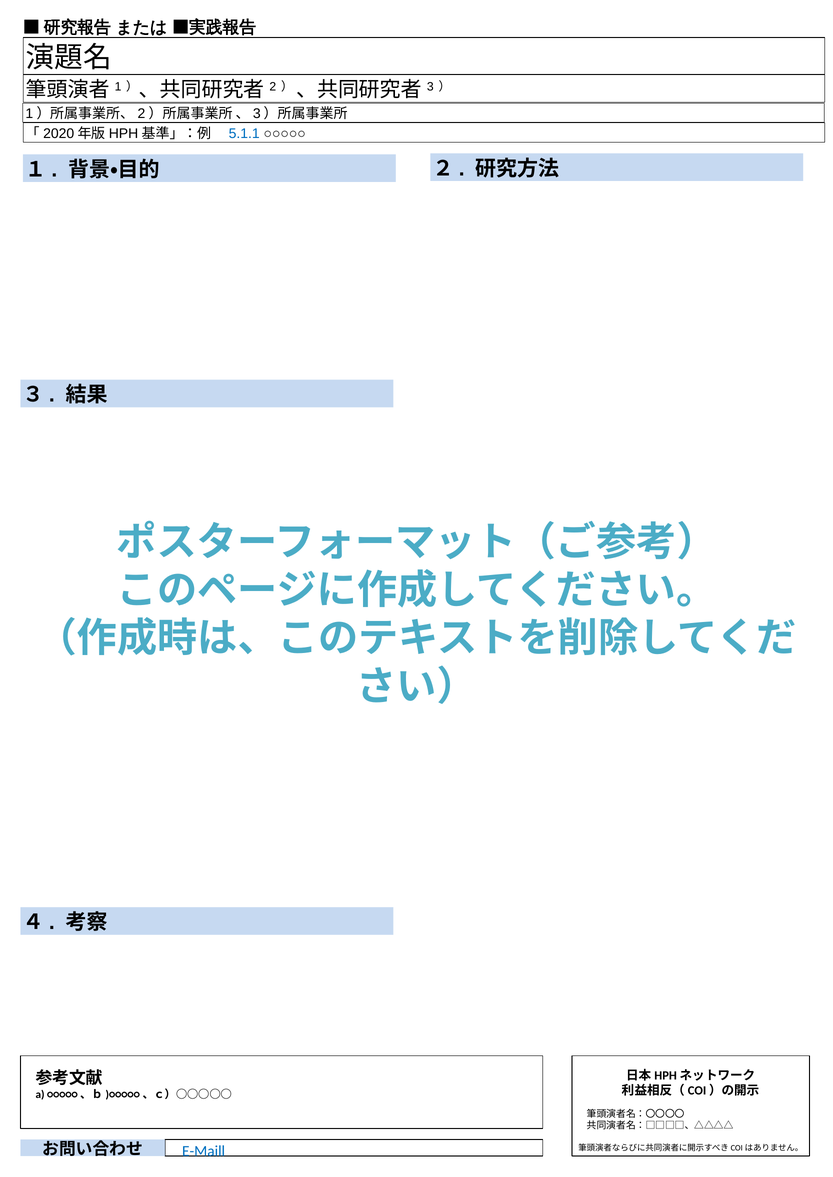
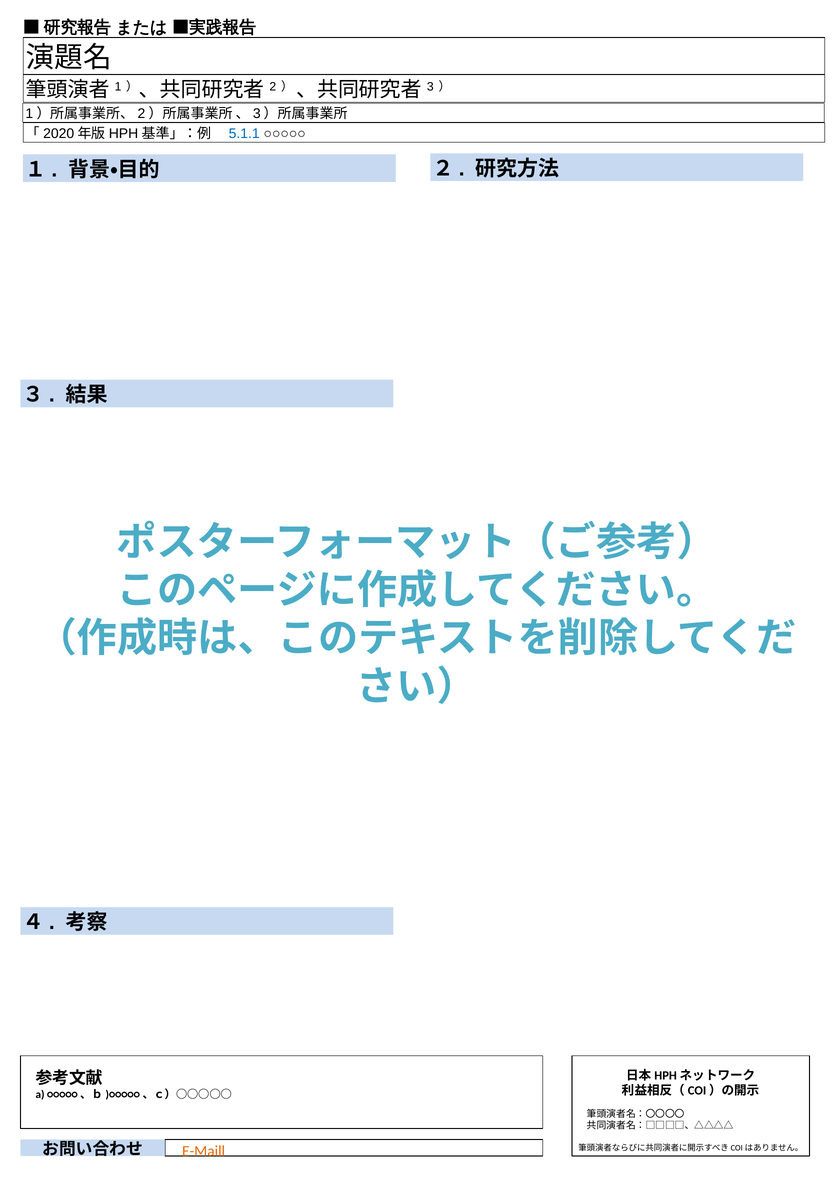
E-Maill colour: blue -> orange
